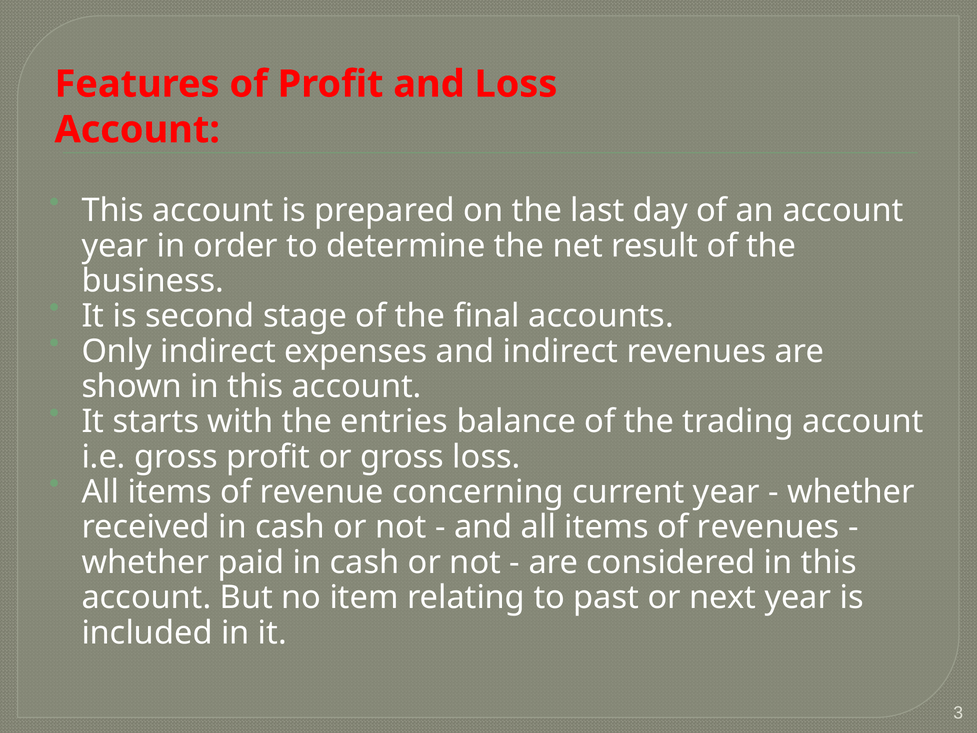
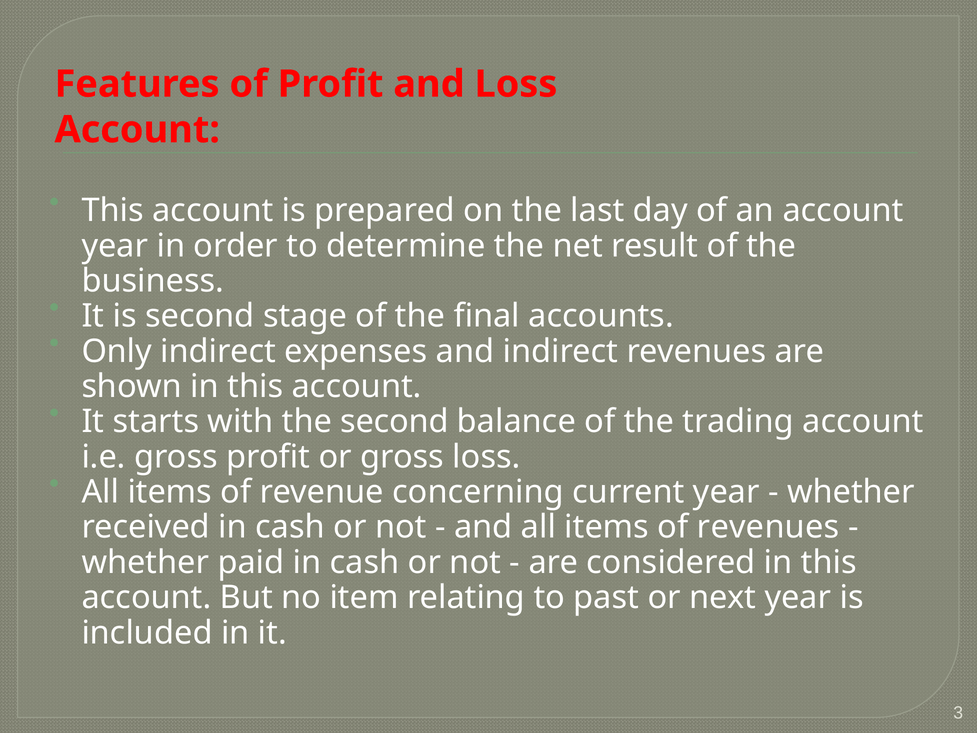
the entries: entries -> second
